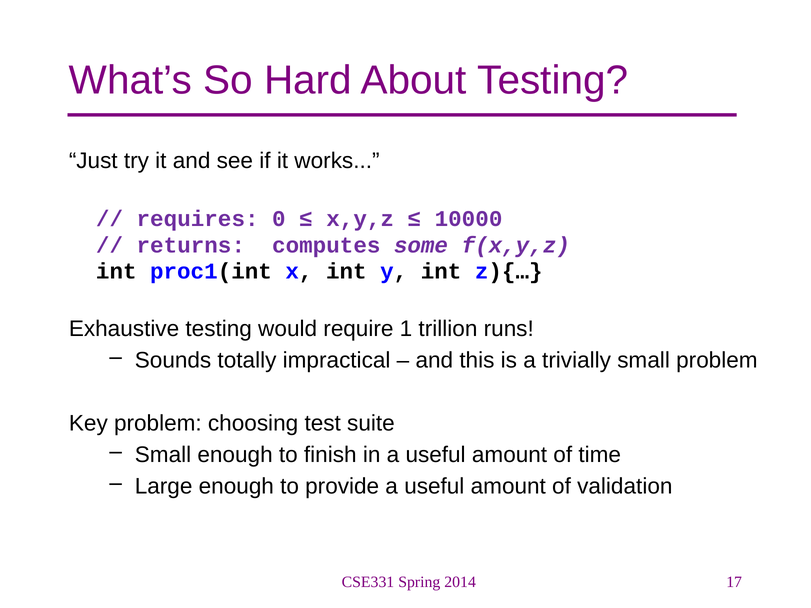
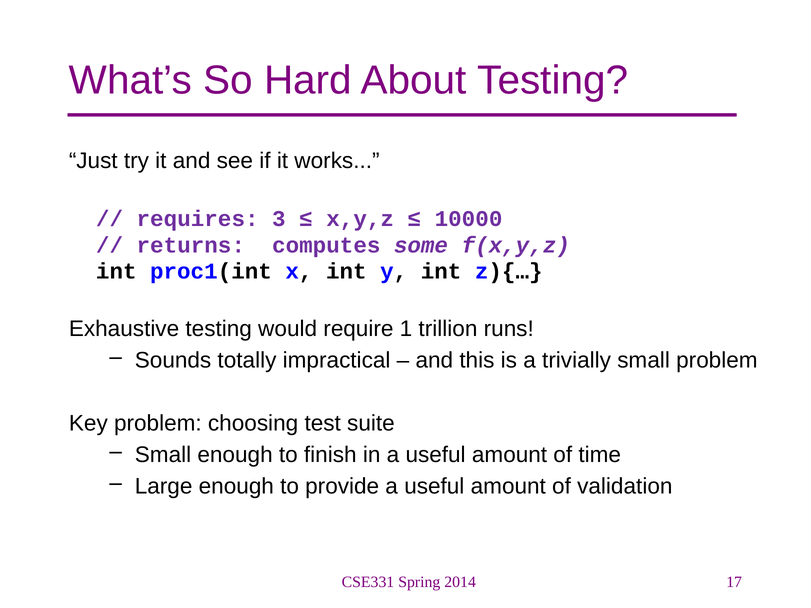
0: 0 -> 3
